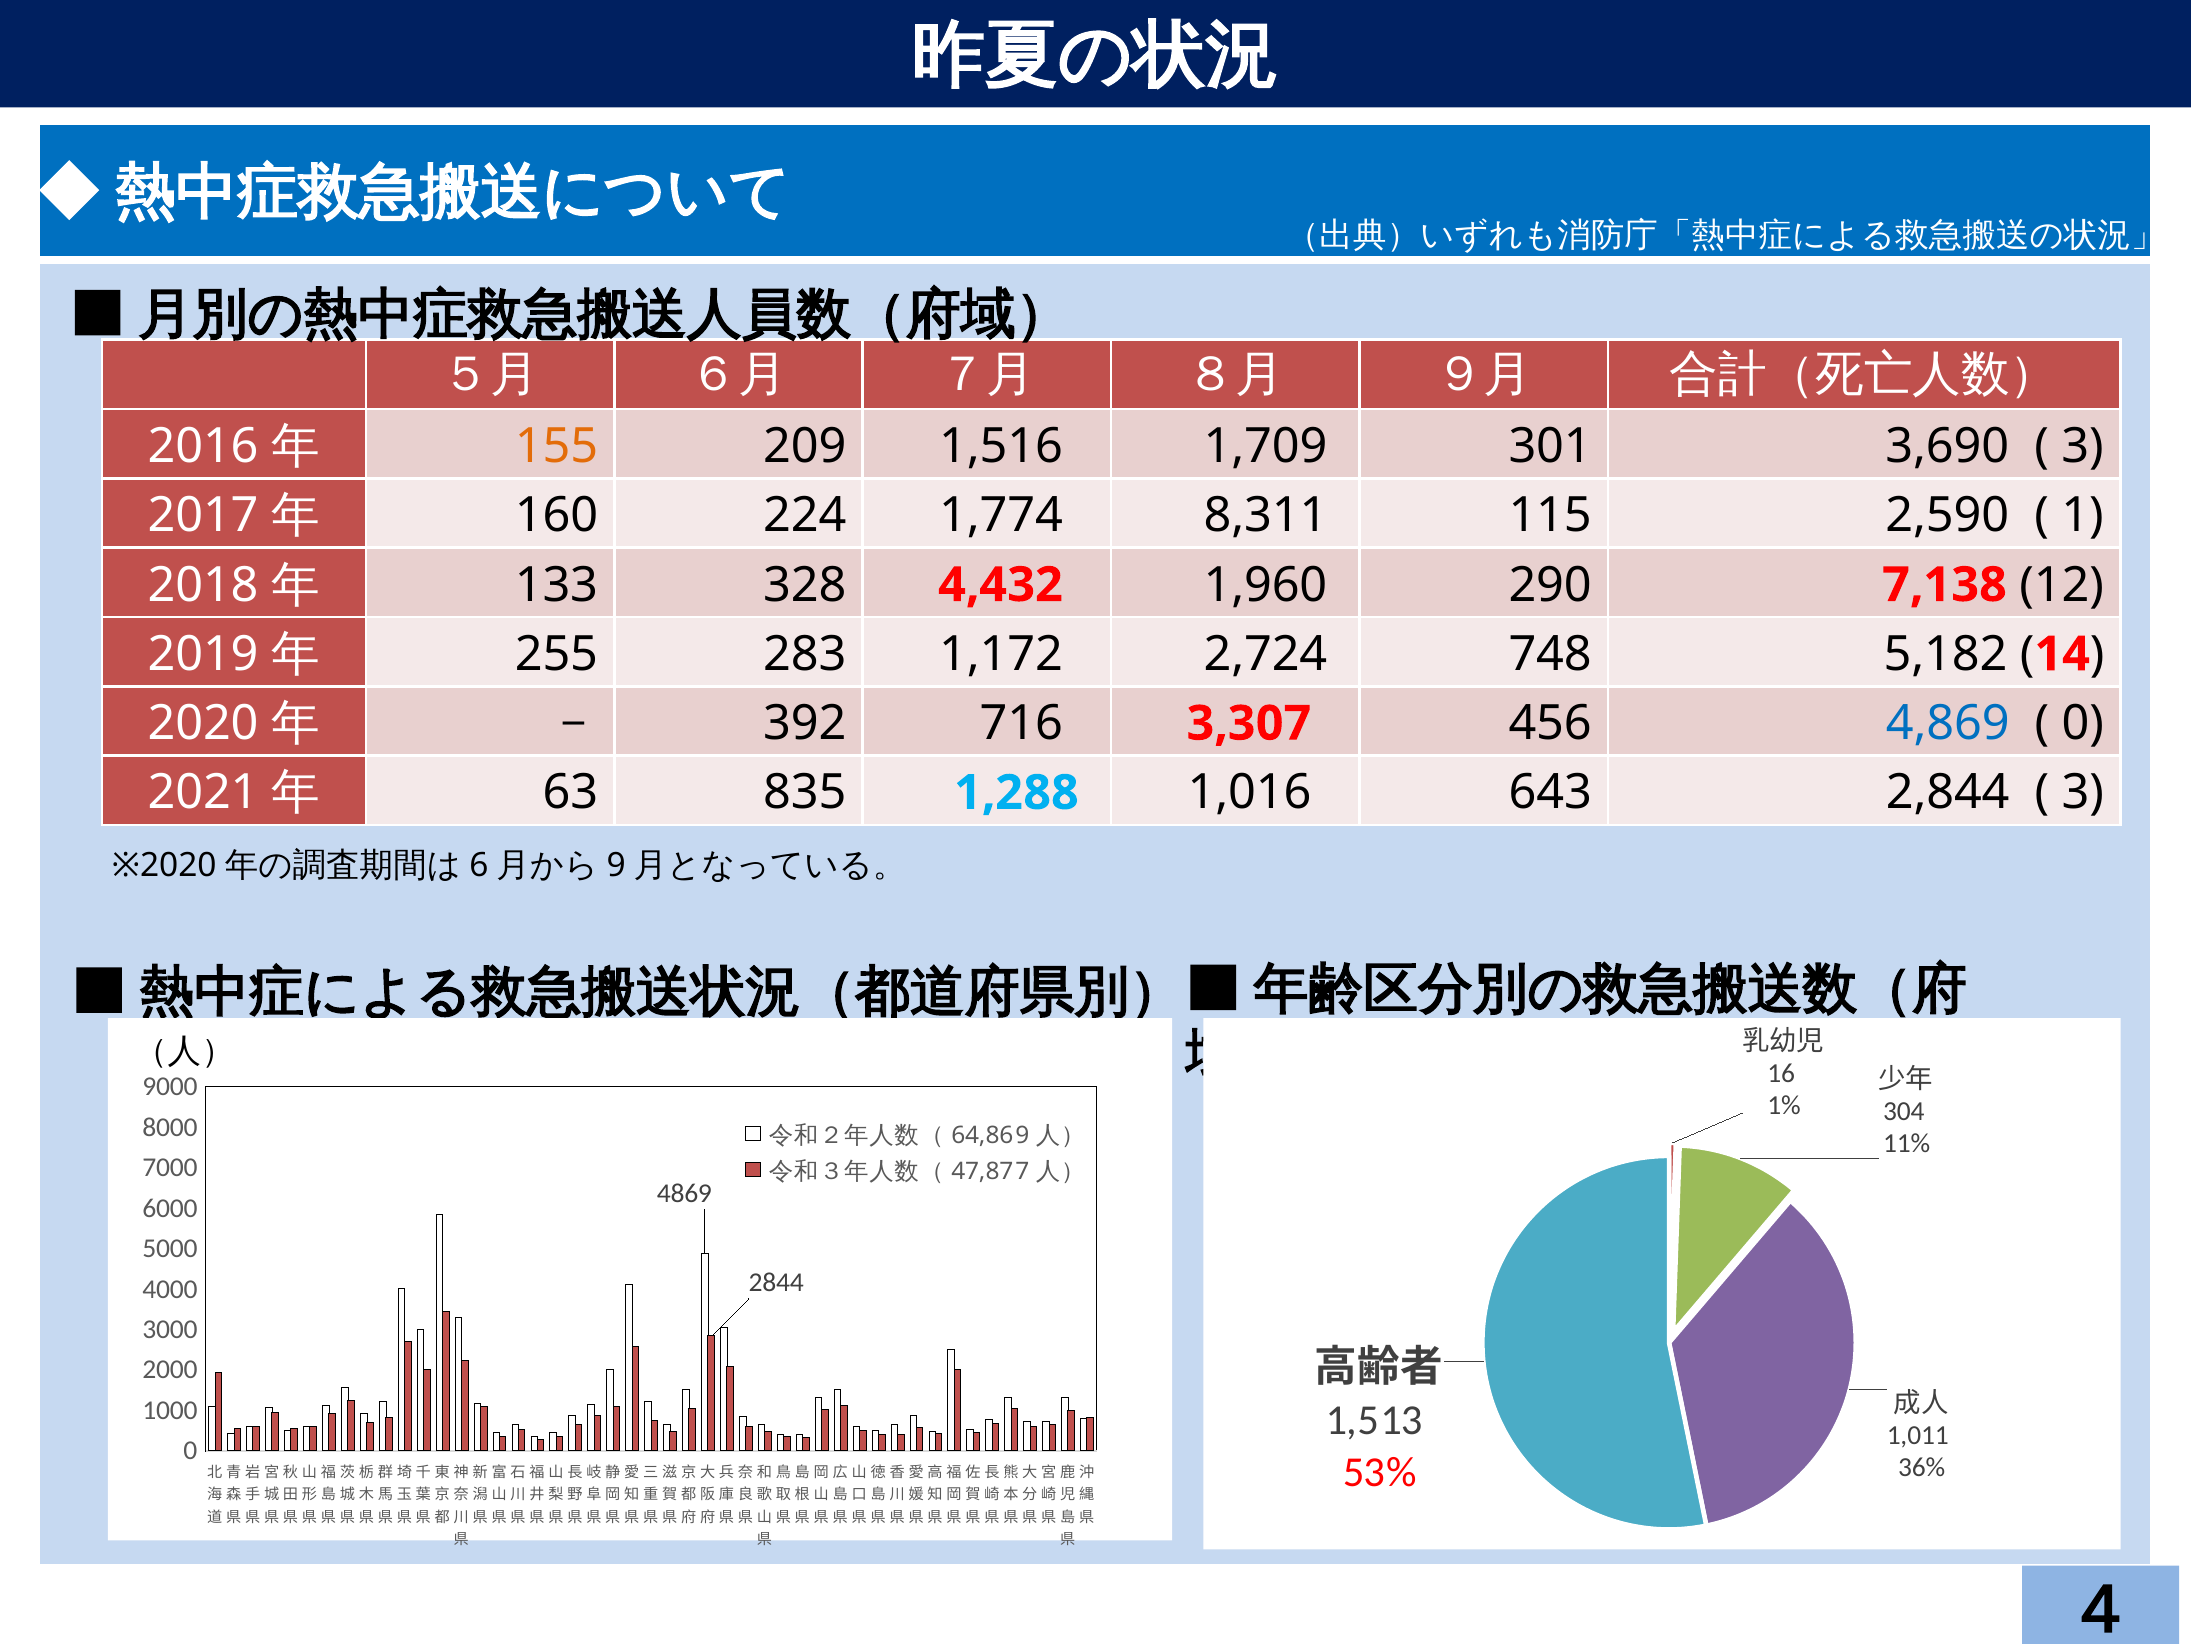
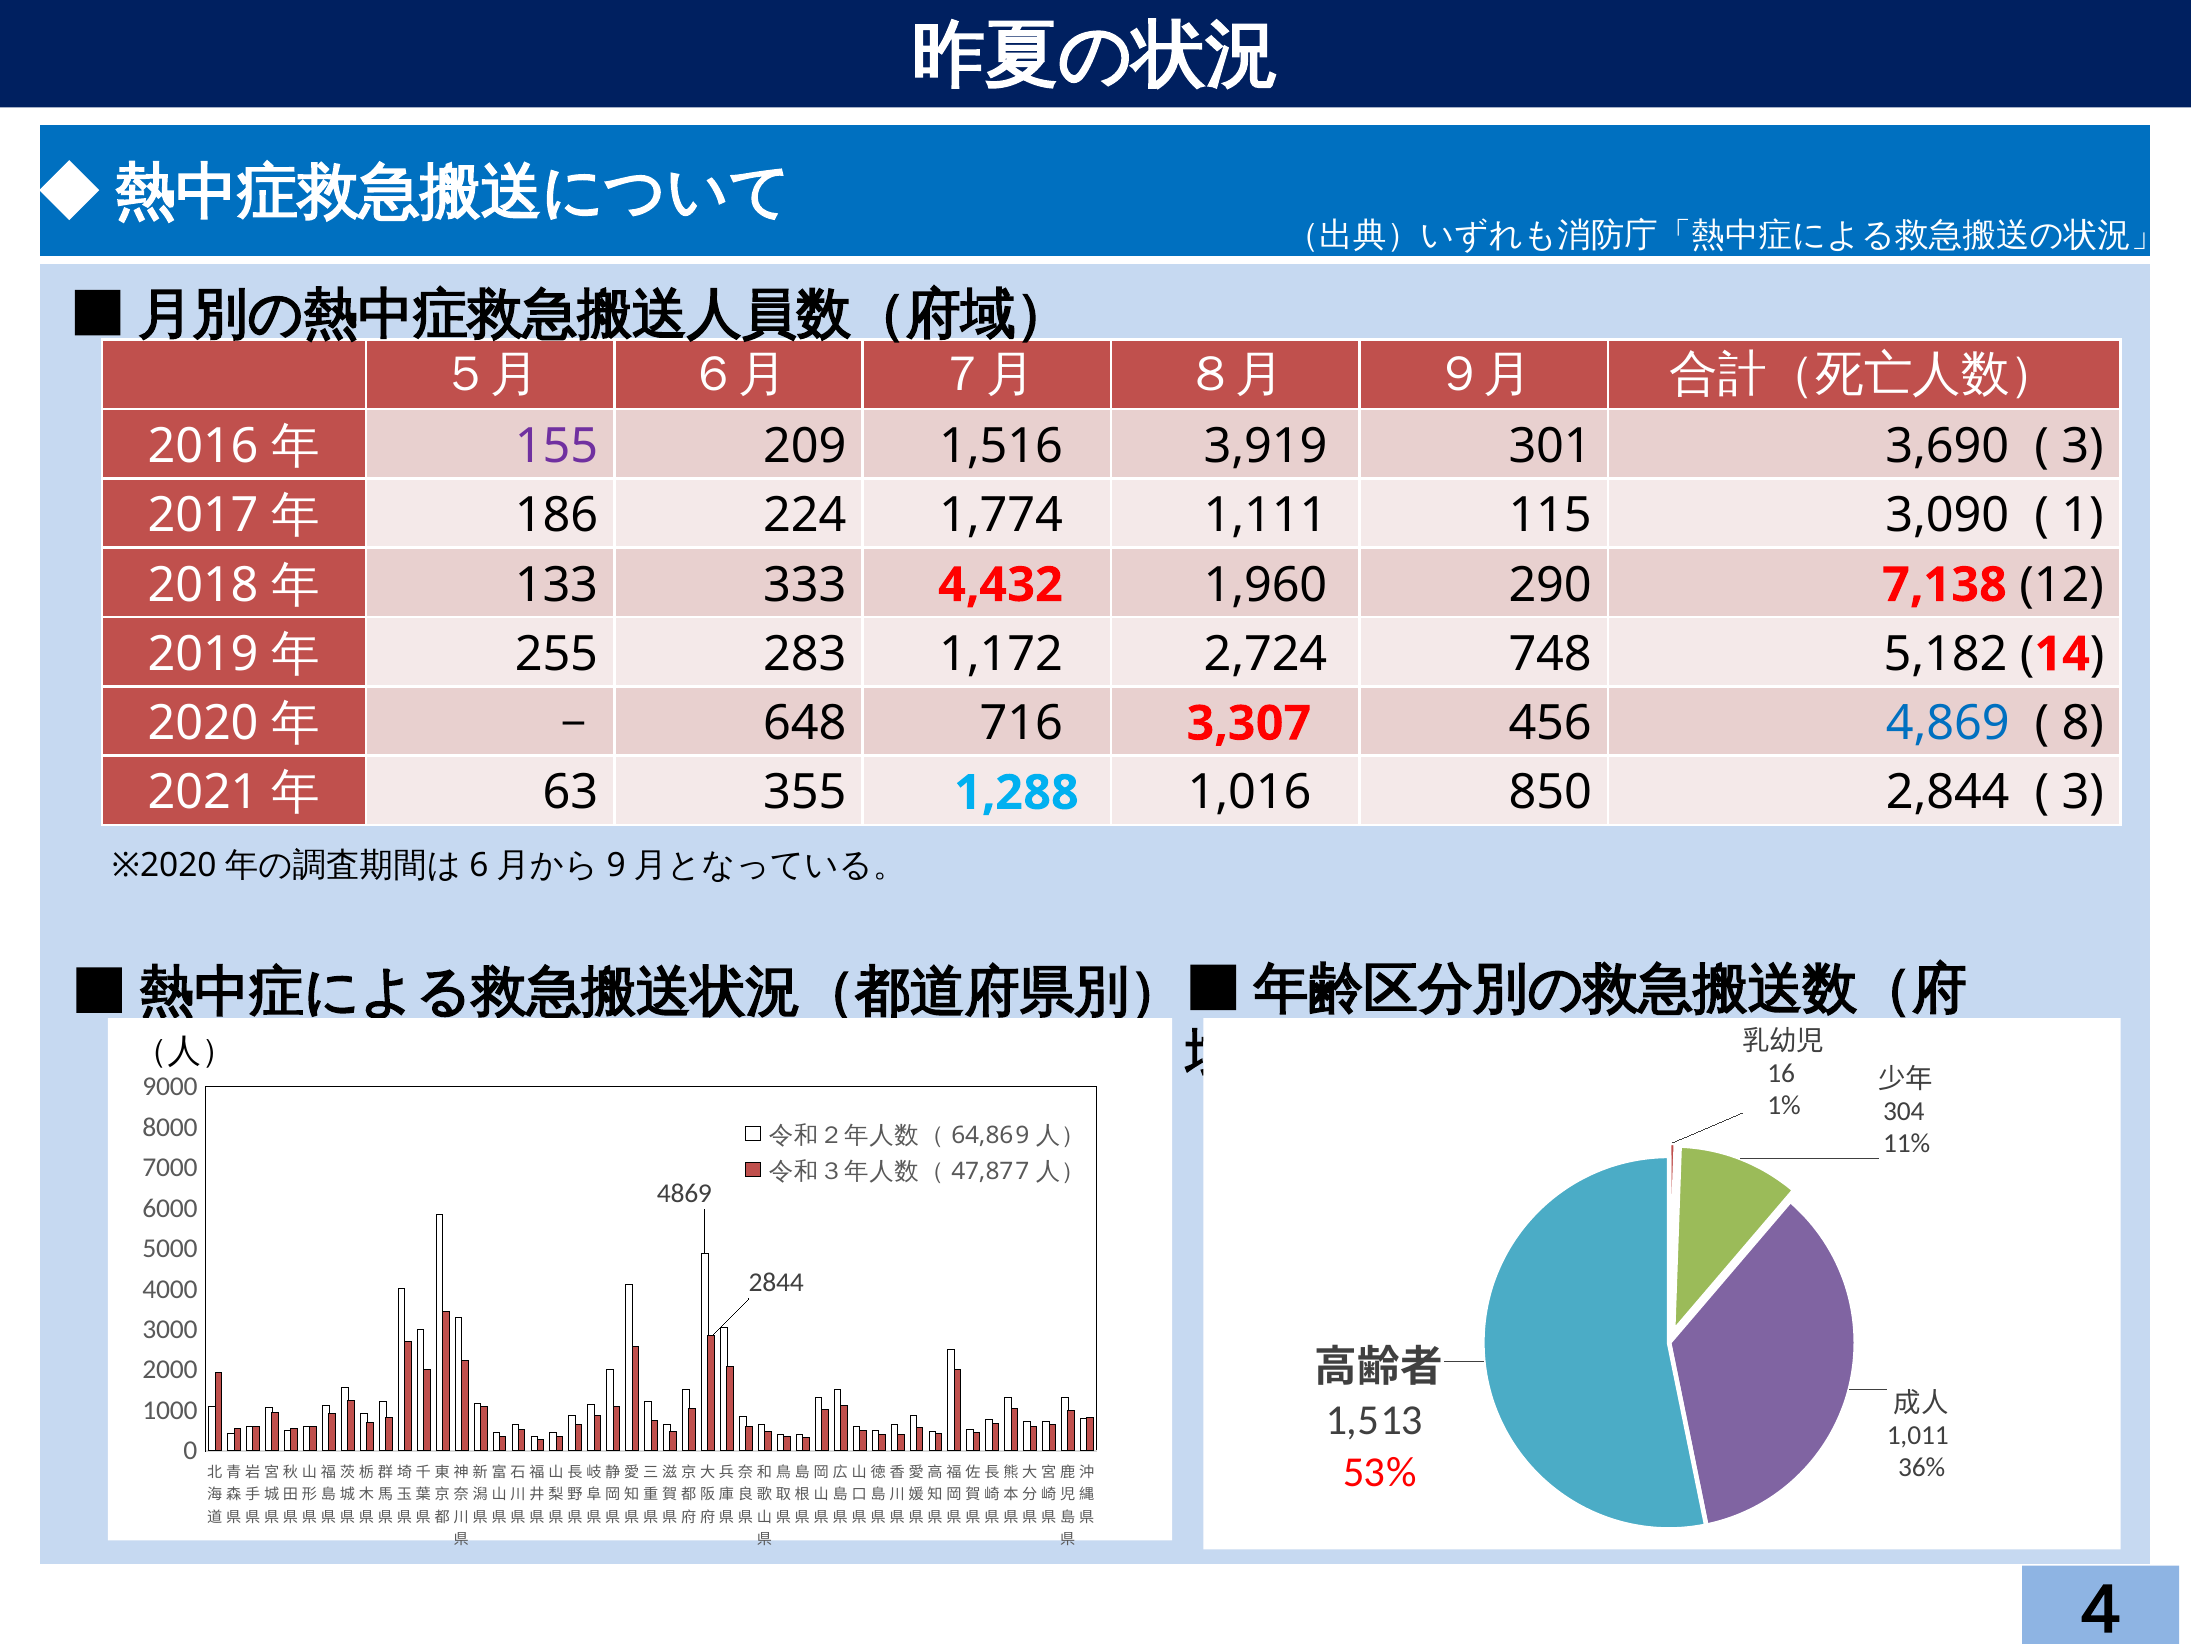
155 colour: orange -> purple
1,709: 1,709 -> 3,919
160: 160 -> 186
8,311: 8,311 -> 1,111
2,590: 2,590 -> 3,090
328: 328 -> 333
392: 392 -> 648
0 at (2083, 723): 0 -> 8
835: 835 -> 355
643: 643 -> 850
